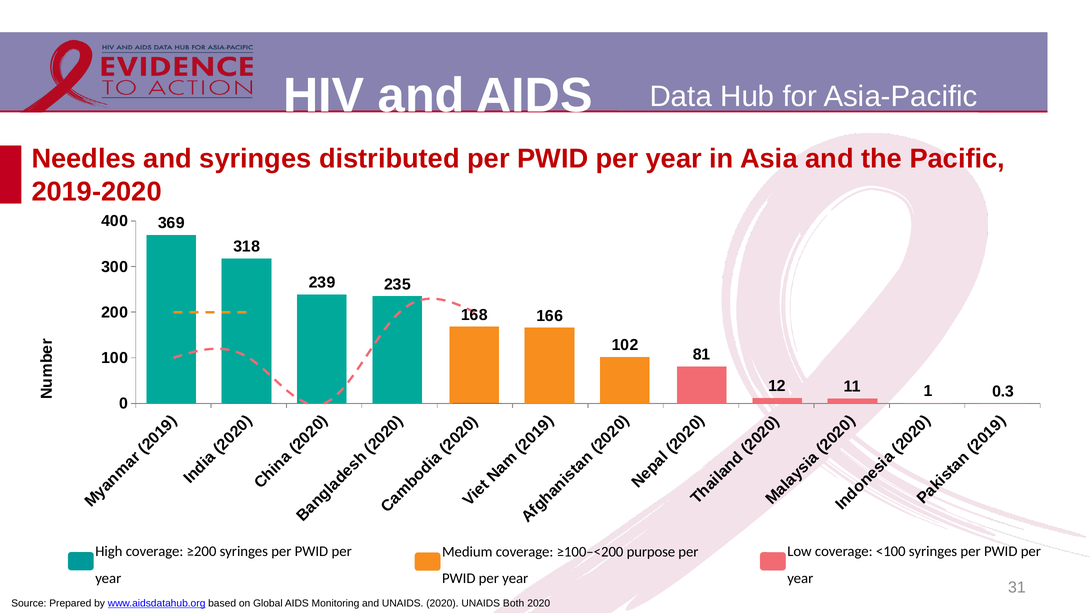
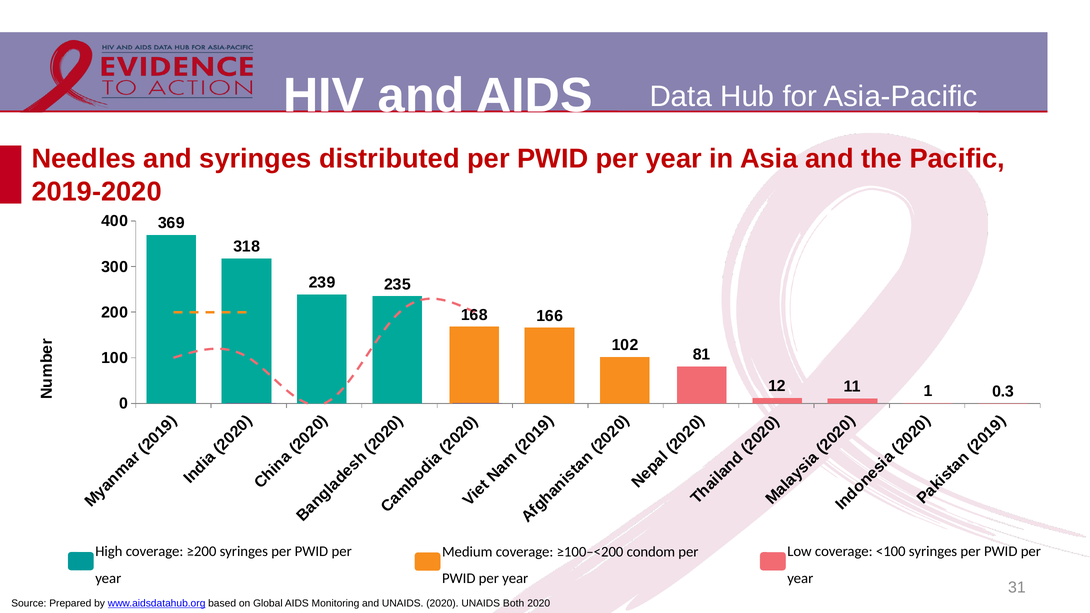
purpose: purpose -> condom
